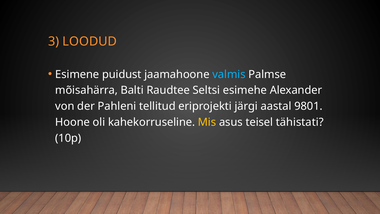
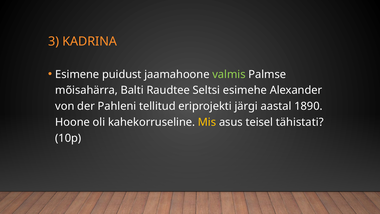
LOODUD: LOODUD -> KADRINA
valmis colour: light blue -> light green
9801: 9801 -> 1890
